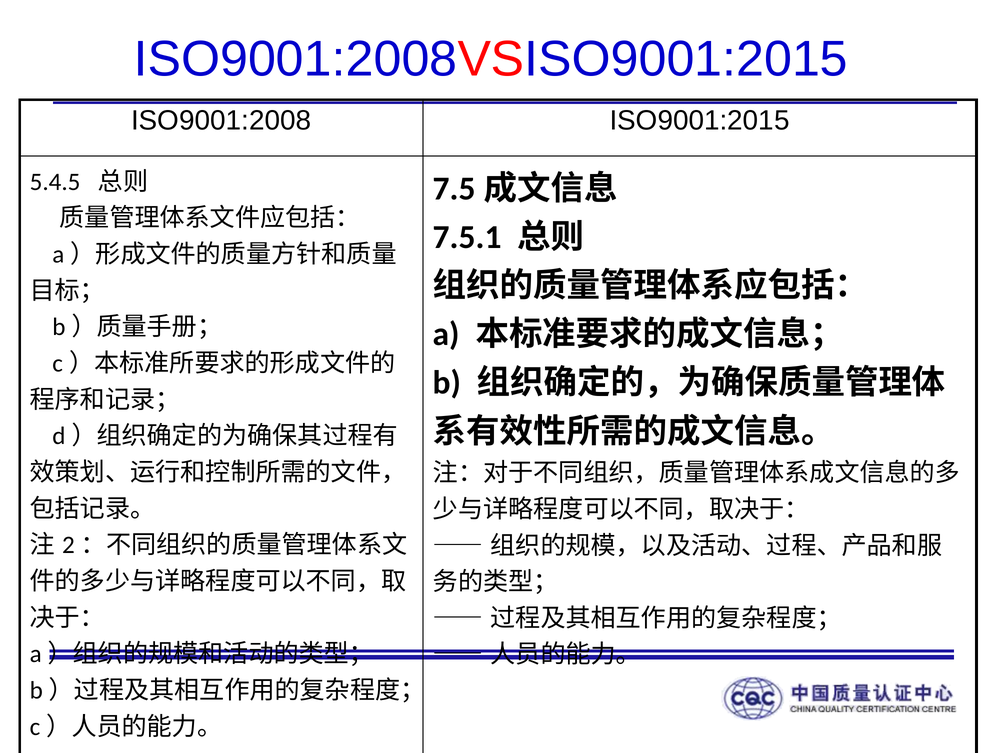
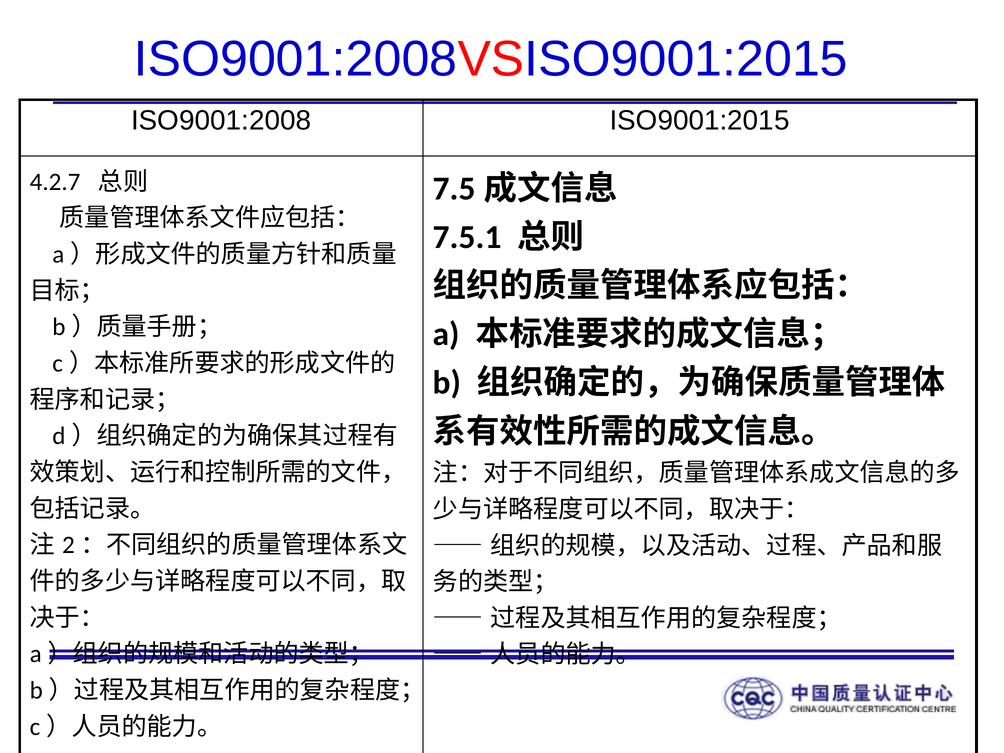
5.4.5: 5.4.5 -> 4.2.7
